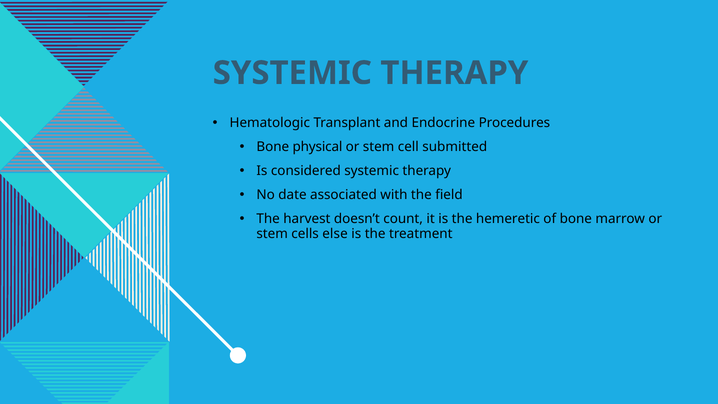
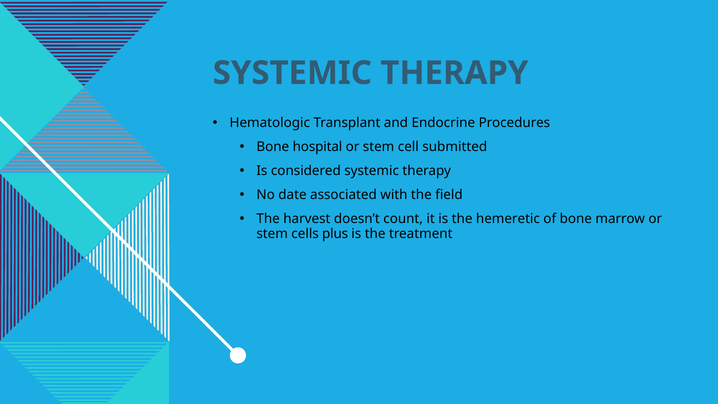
physical: physical -> hospital
else: else -> plus
